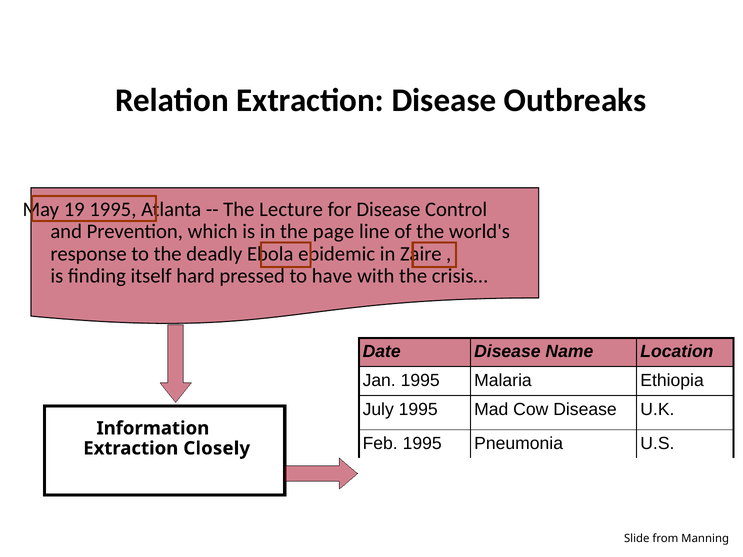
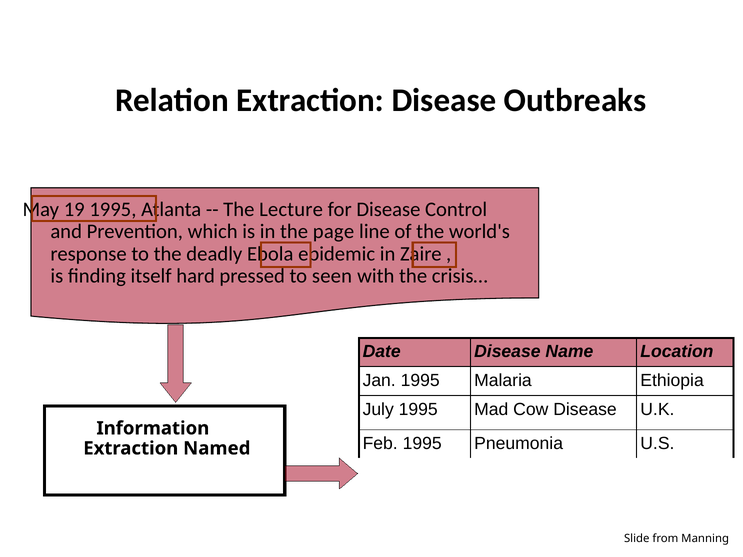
have: have -> seen
Closely: Closely -> Named
